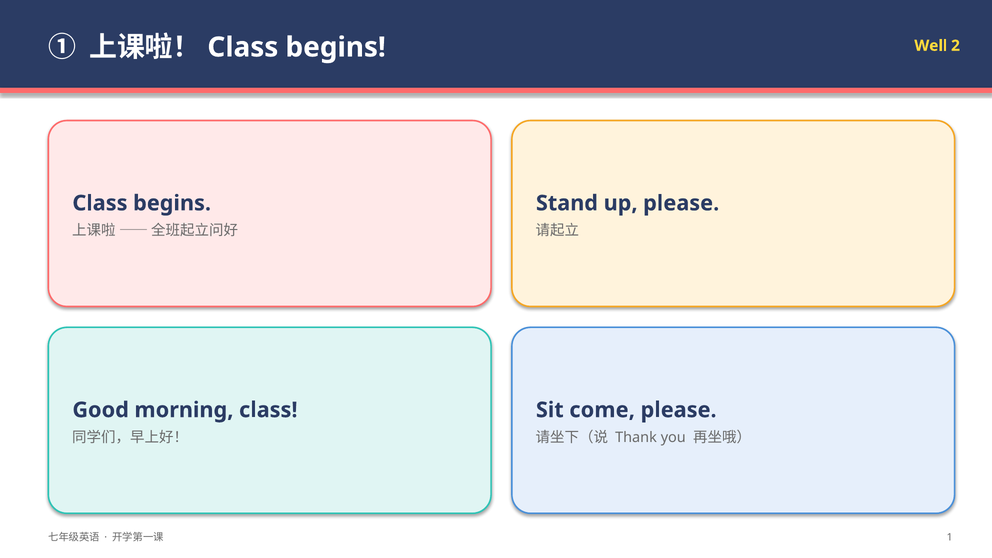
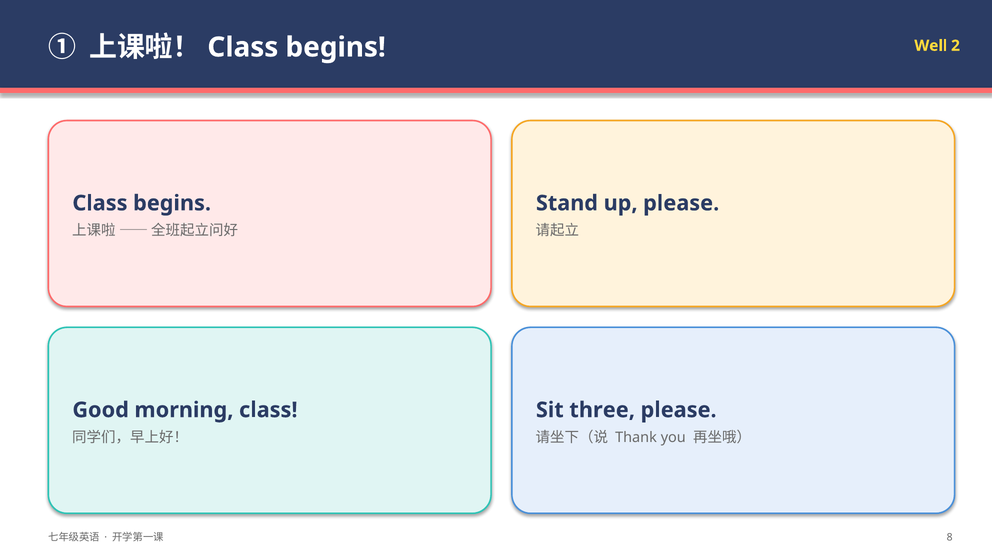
come: come -> three
1: 1 -> 8
